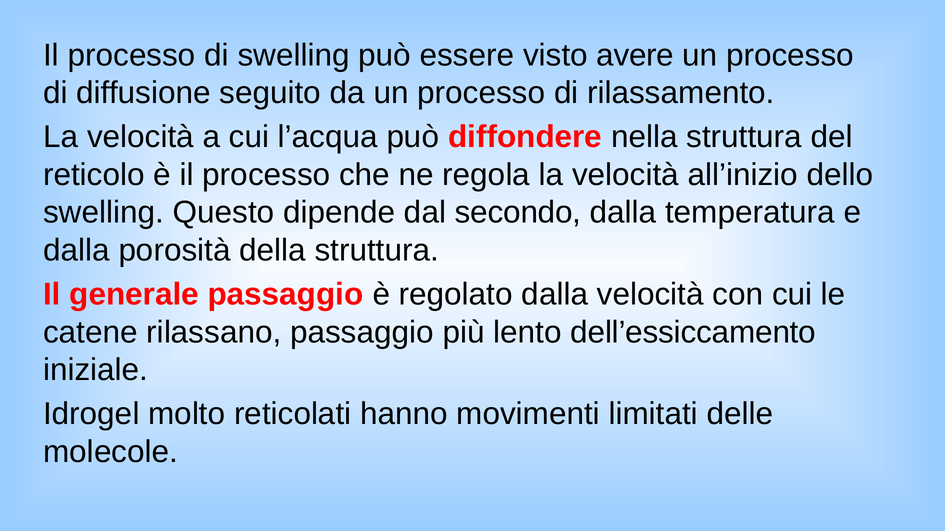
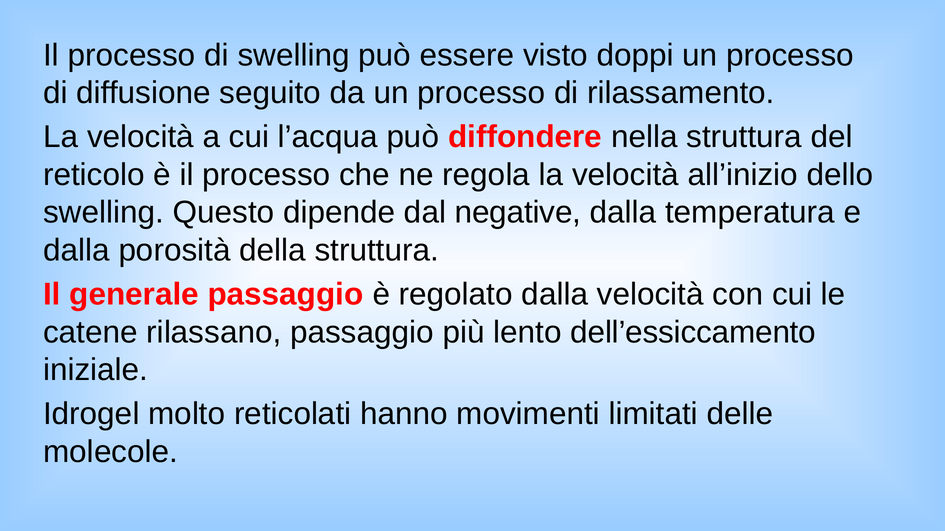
avere: avere -> doppi
secondo: secondo -> negative
